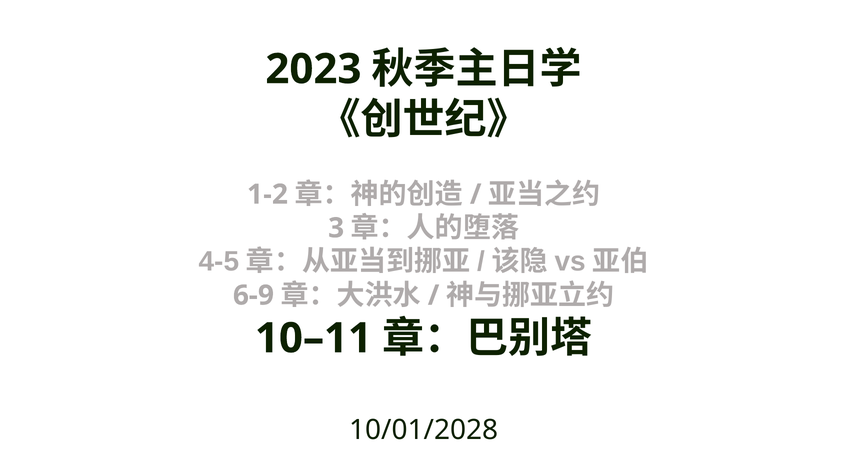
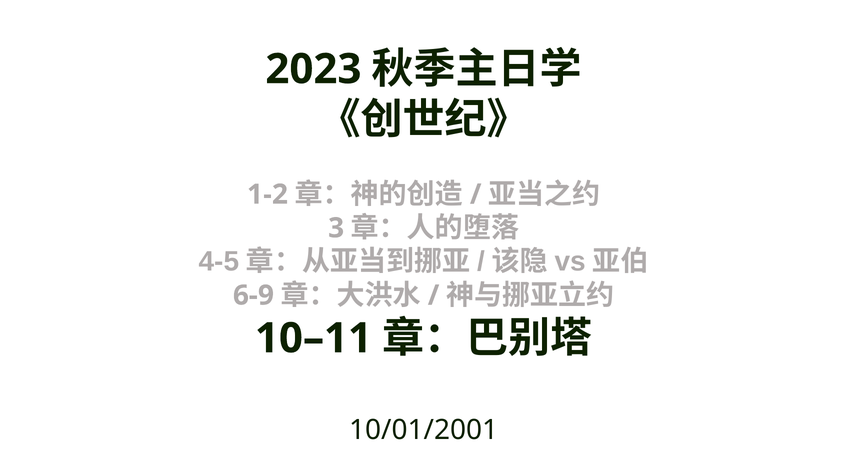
10/01/2028: 10/01/2028 -> 10/01/2001
